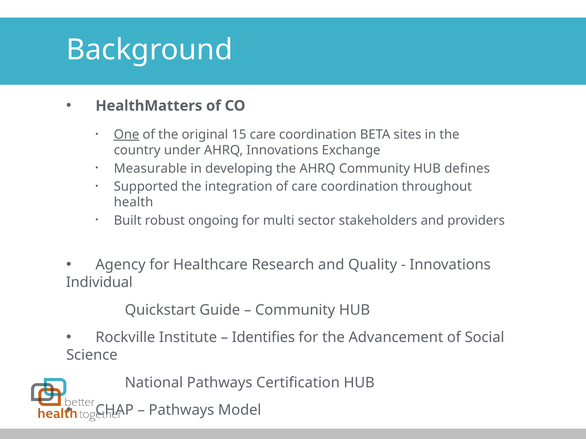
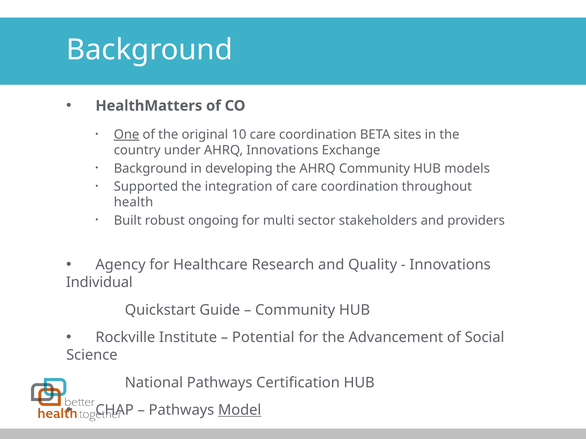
15: 15 -> 10
Measurable at (150, 169): Measurable -> Background
defines: defines -> models
Identifies: Identifies -> Potential
Model underline: none -> present
